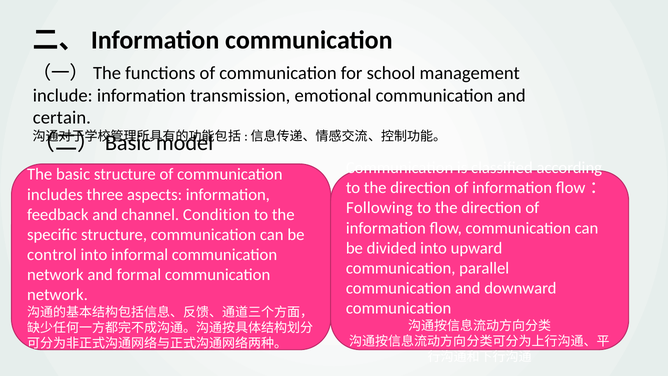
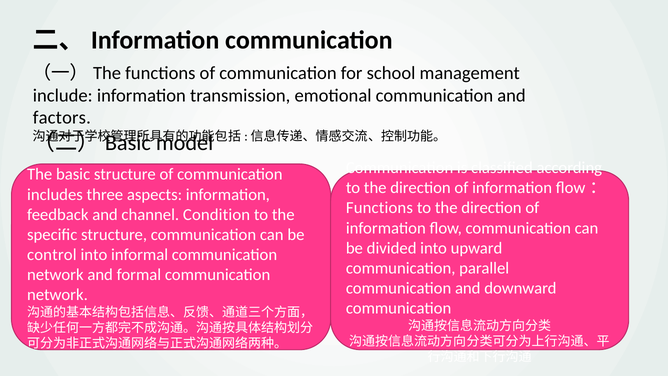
certain: certain -> factors
Following at (379, 208): Following -> Functions
